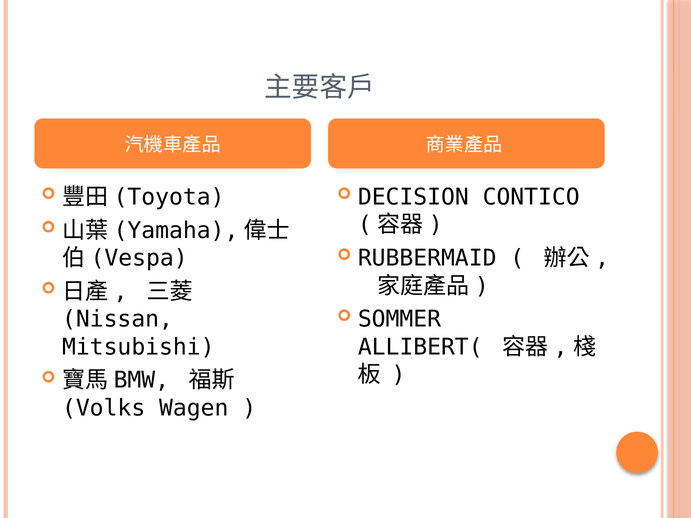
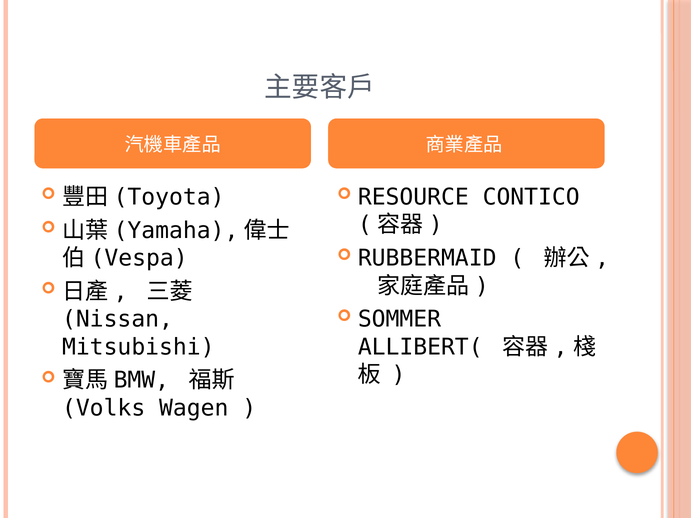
DECISION: DECISION -> RESOURCE
